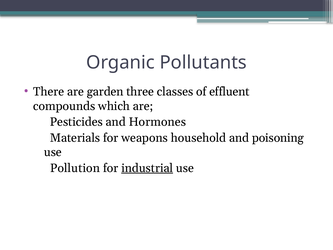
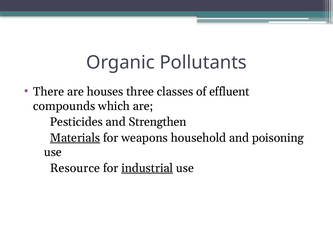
garden: garden -> houses
Hormones: Hormones -> Strengthen
Materials underline: none -> present
Pollution: Pollution -> Resource
